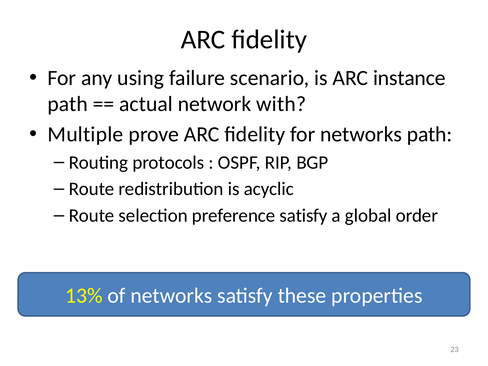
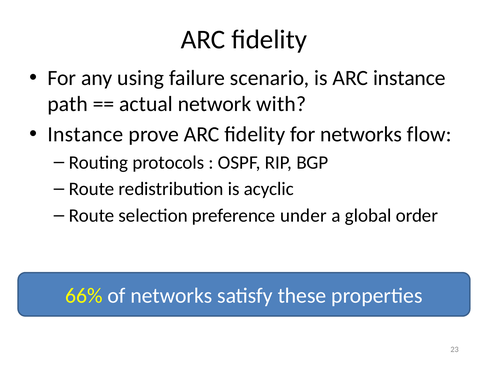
Multiple at (86, 134): Multiple -> Instance
networks path: path -> flow
preference satisfy: satisfy -> under
13%: 13% -> 66%
